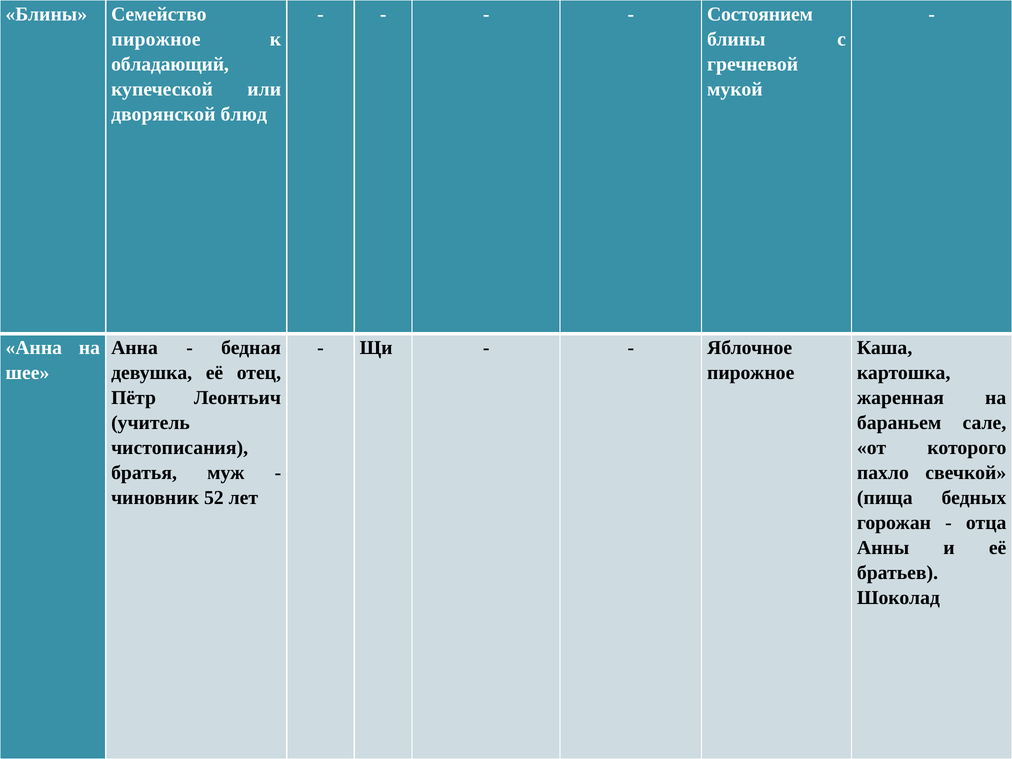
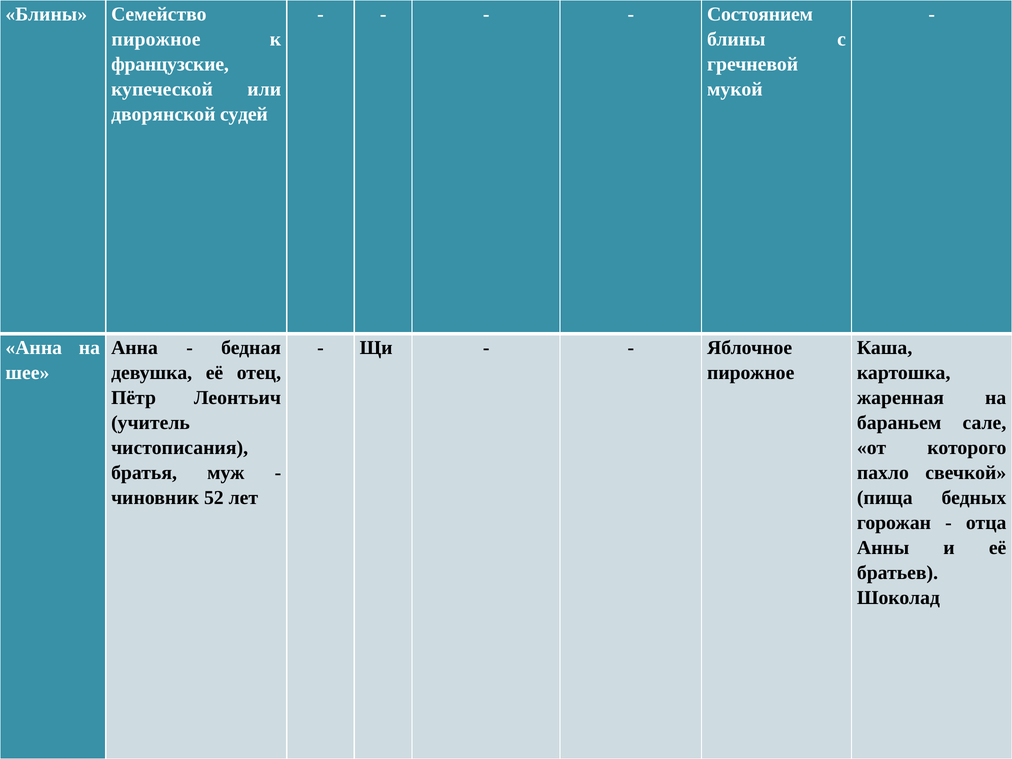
обладающий: обладающий -> французские
блюд: блюд -> судей
